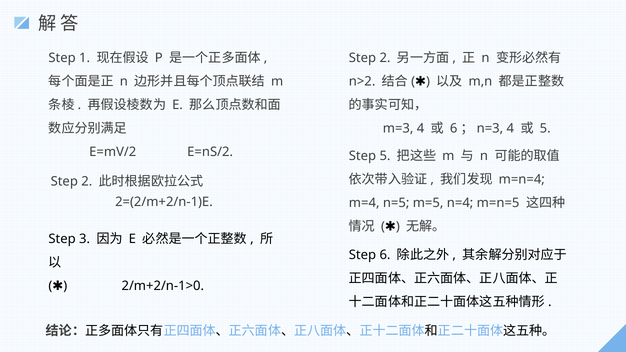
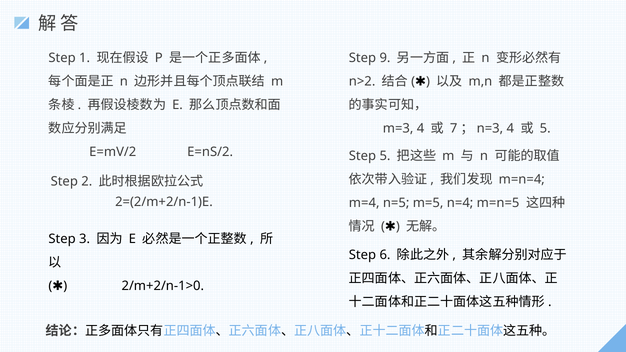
2 at (385, 58): 2 -> 9
6 at (454, 129): 6 -> 7
